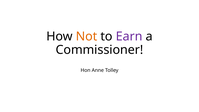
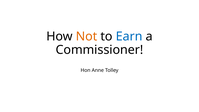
Earn colour: purple -> blue
